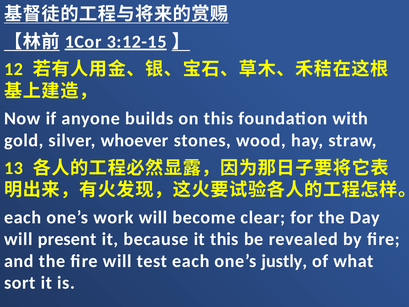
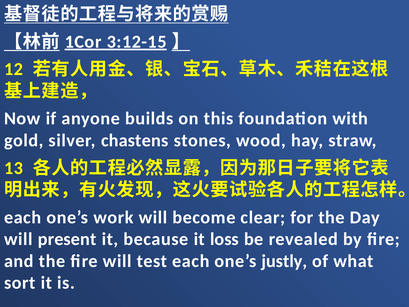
whoever: whoever -> chastens
it this: this -> loss
